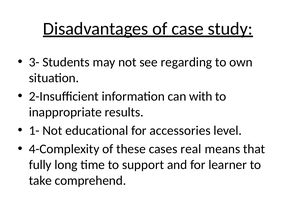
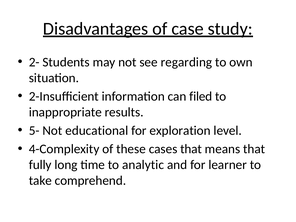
3-: 3- -> 2-
with: with -> filed
1-: 1- -> 5-
accessories: accessories -> exploration
cases real: real -> that
support: support -> analytic
